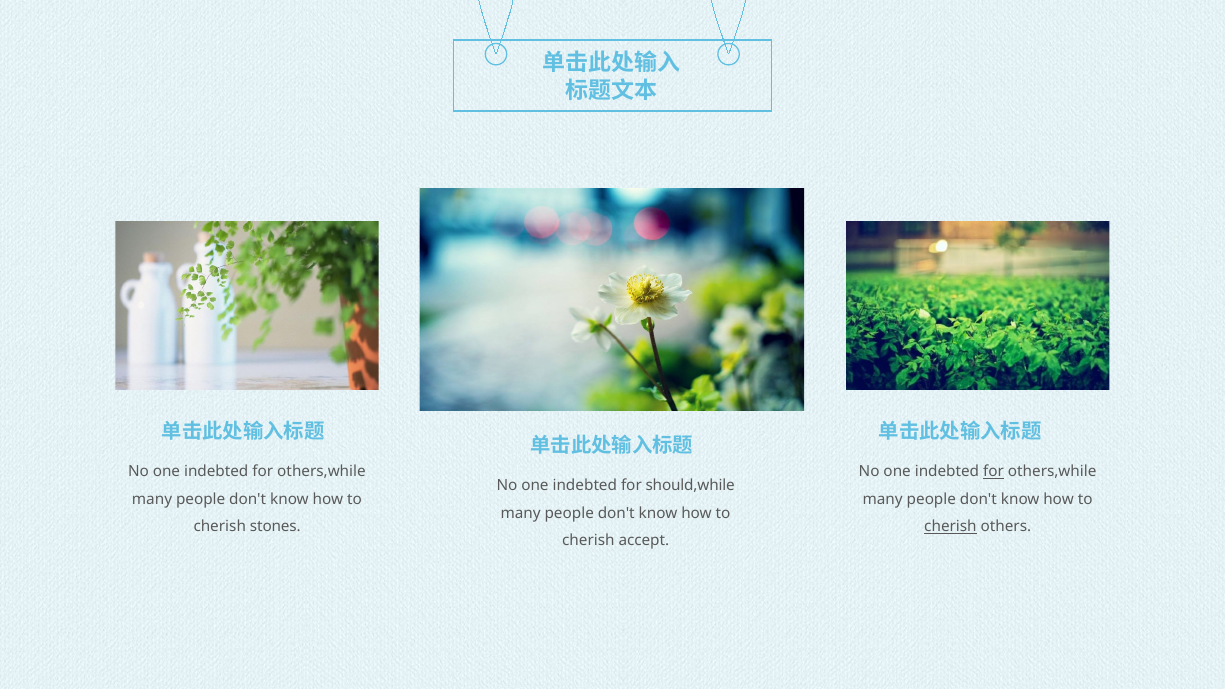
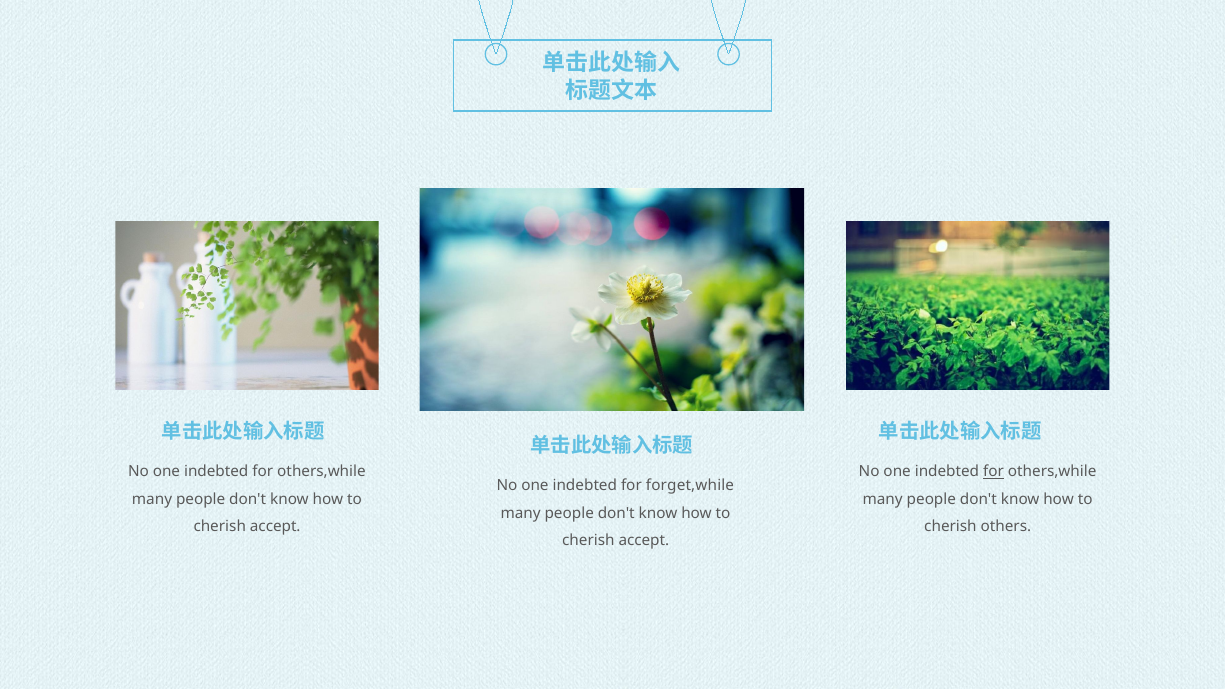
should,while: should,while -> forget,while
stones at (275, 527): stones -> accept
cherish at (950, 527) underline: present -> none
